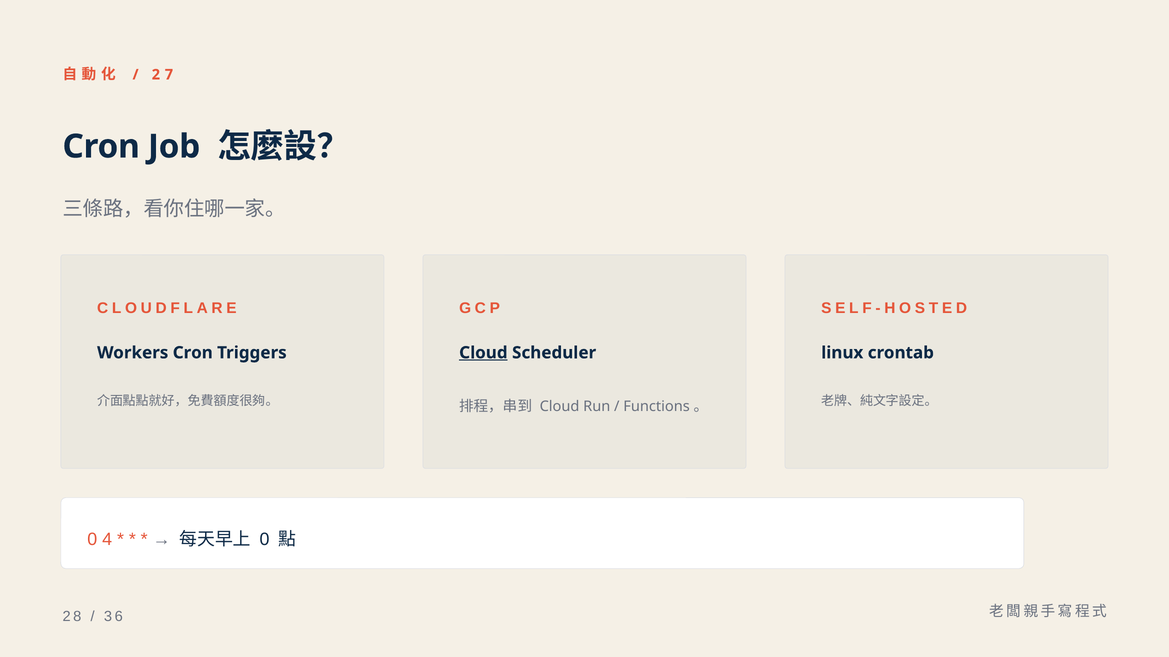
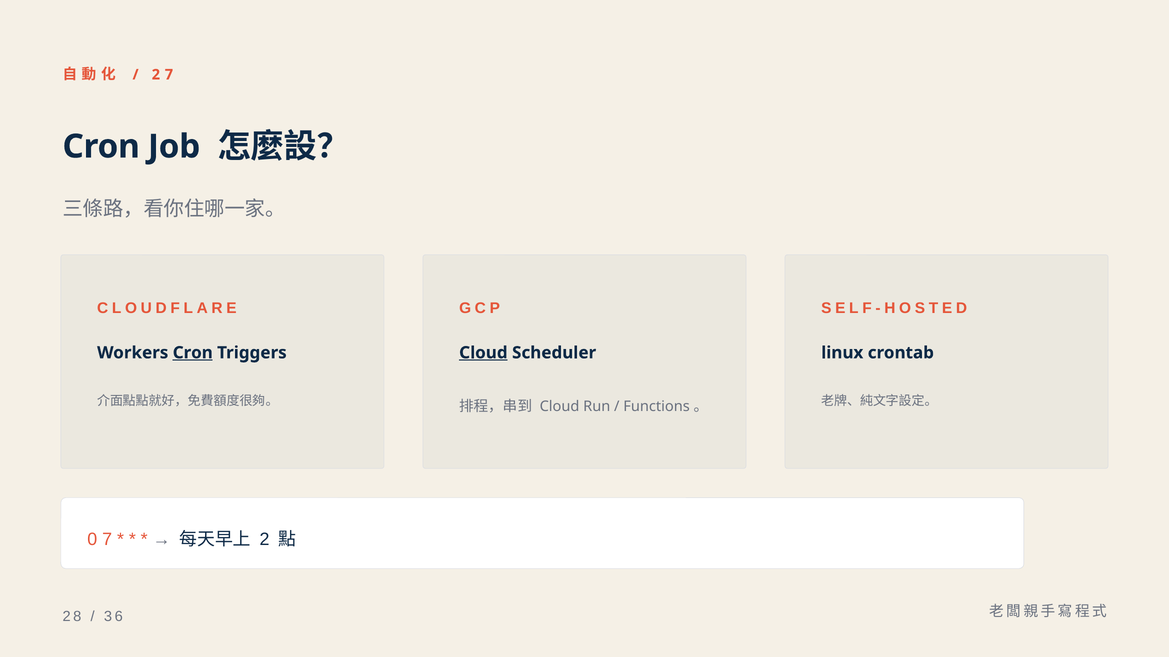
Cron at (193, 353) underline: none -> present
0 4: 4 -> 7
0 at (265, 540): 0 -> 2
